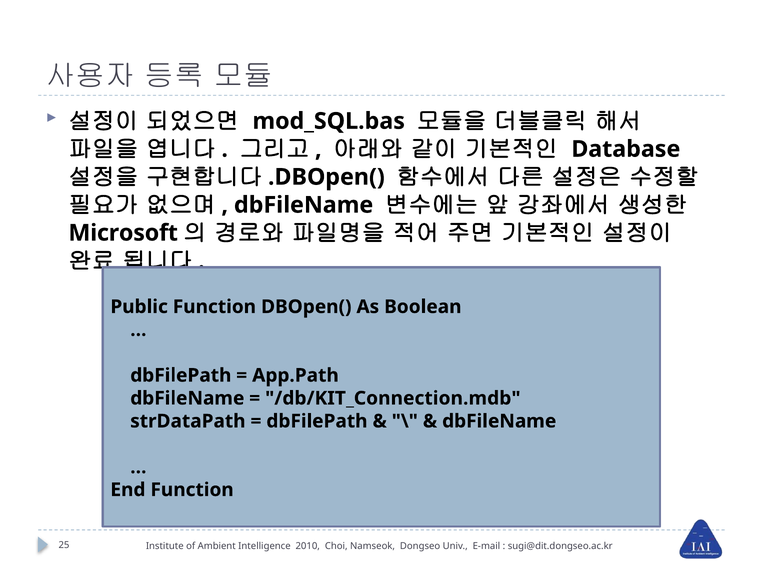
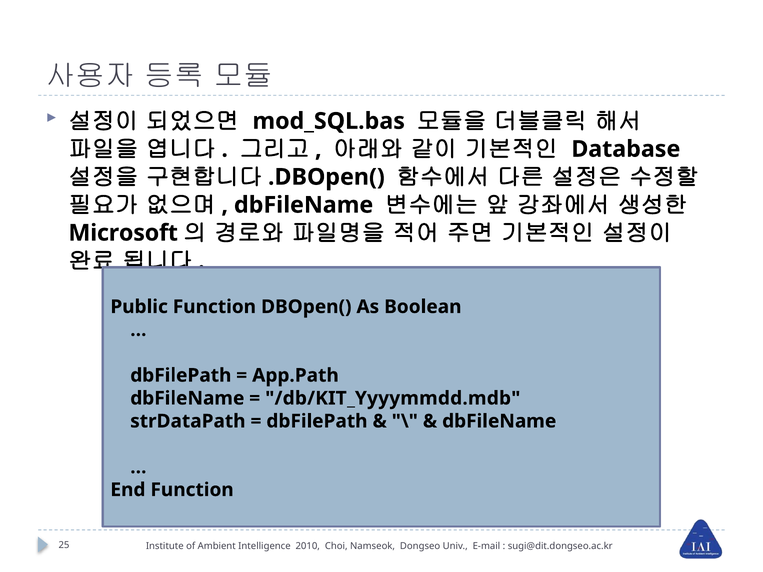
/db/KIT_Connection.mdb: /db/KIT_Connection.mdb -> /db/KIT_Yyyymmdd.mdb
